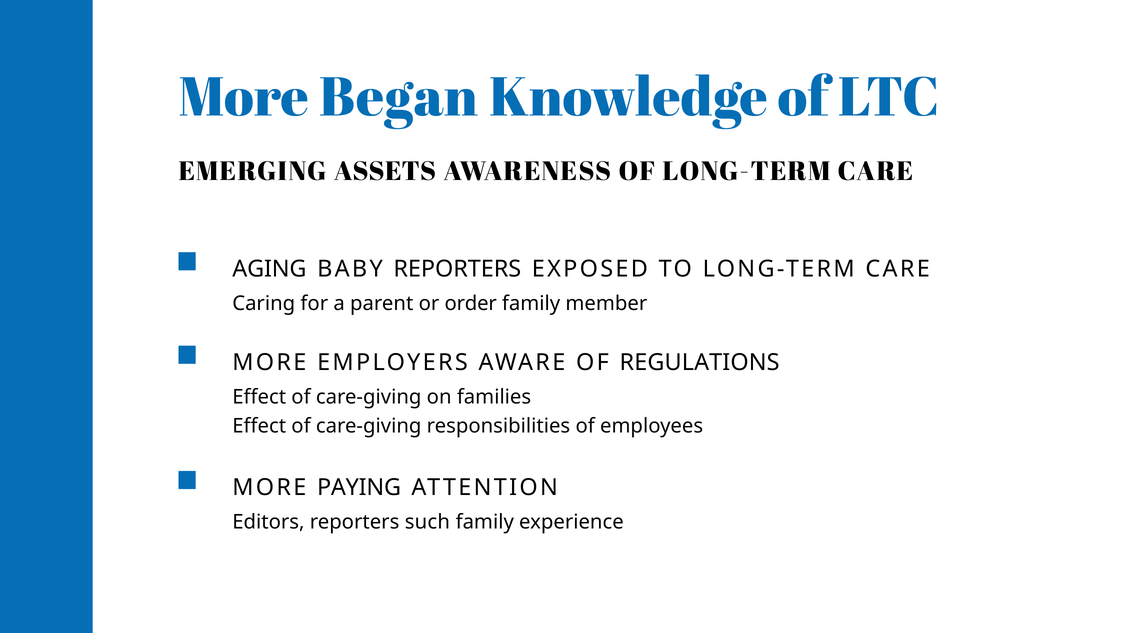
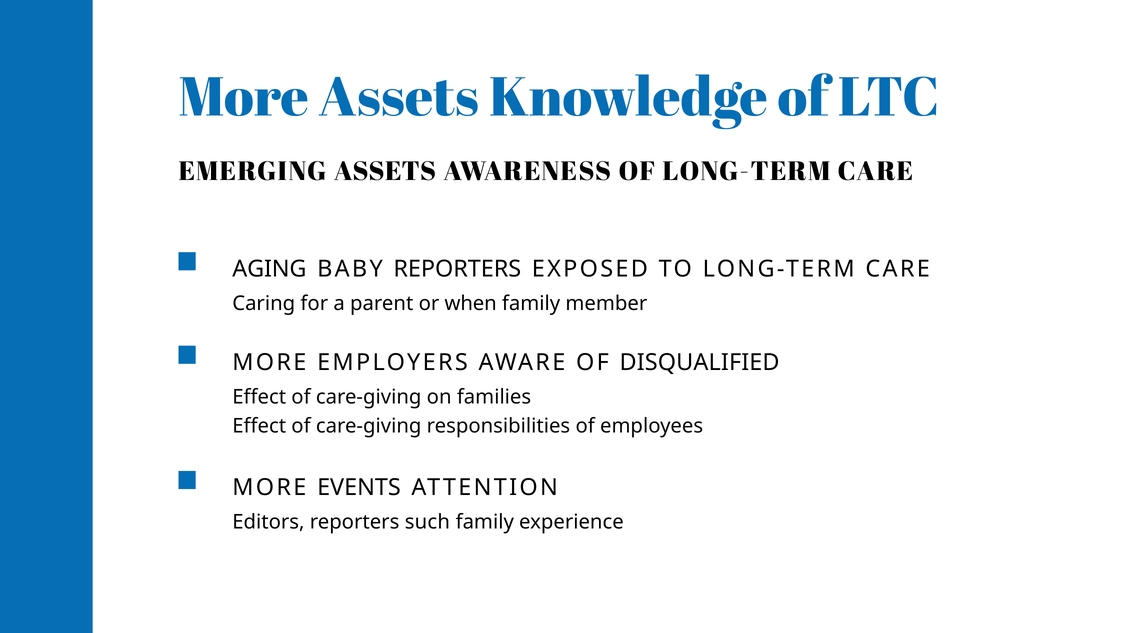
More Began: Began -> Assets
order: order -> when
REGULATIONS: REGULATIONS -> DISQUALIFIED
PAYING: PAYING -> EVENTS
